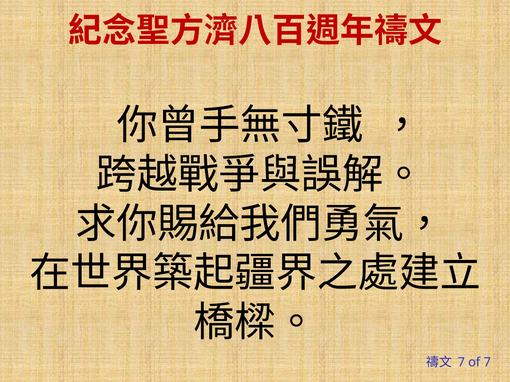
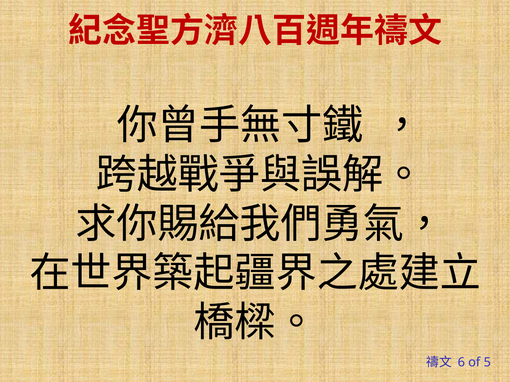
7 at (461, 363): 7 -> 6
of 7: 7 -> 5
